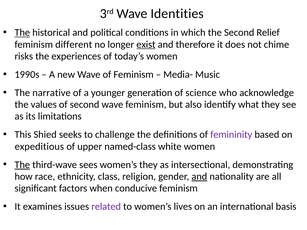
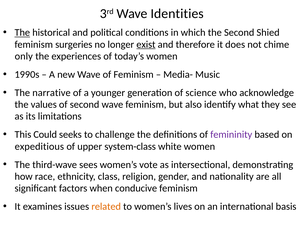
Relief: Relief -> Shied
different: different -> surgeries
risks: risks -> only
Shied: Shied -> Could
named-class: named-class -> system-class
The at (22, 165) underline: present -> none
women’s they: they -> vote
and at (199, 177) underline: present -> none
related colour: purple -> orange
